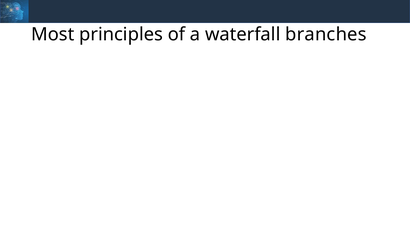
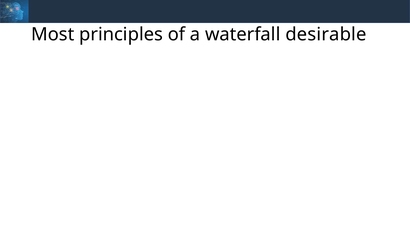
branches: branches -> desirable
